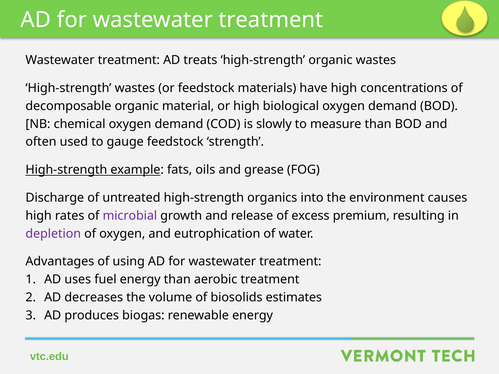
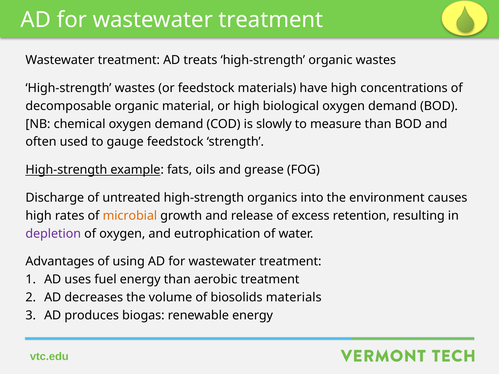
microbial colour: purple -> orange
premium: premium -> retention
biosolids estimates: estimates -> materials
